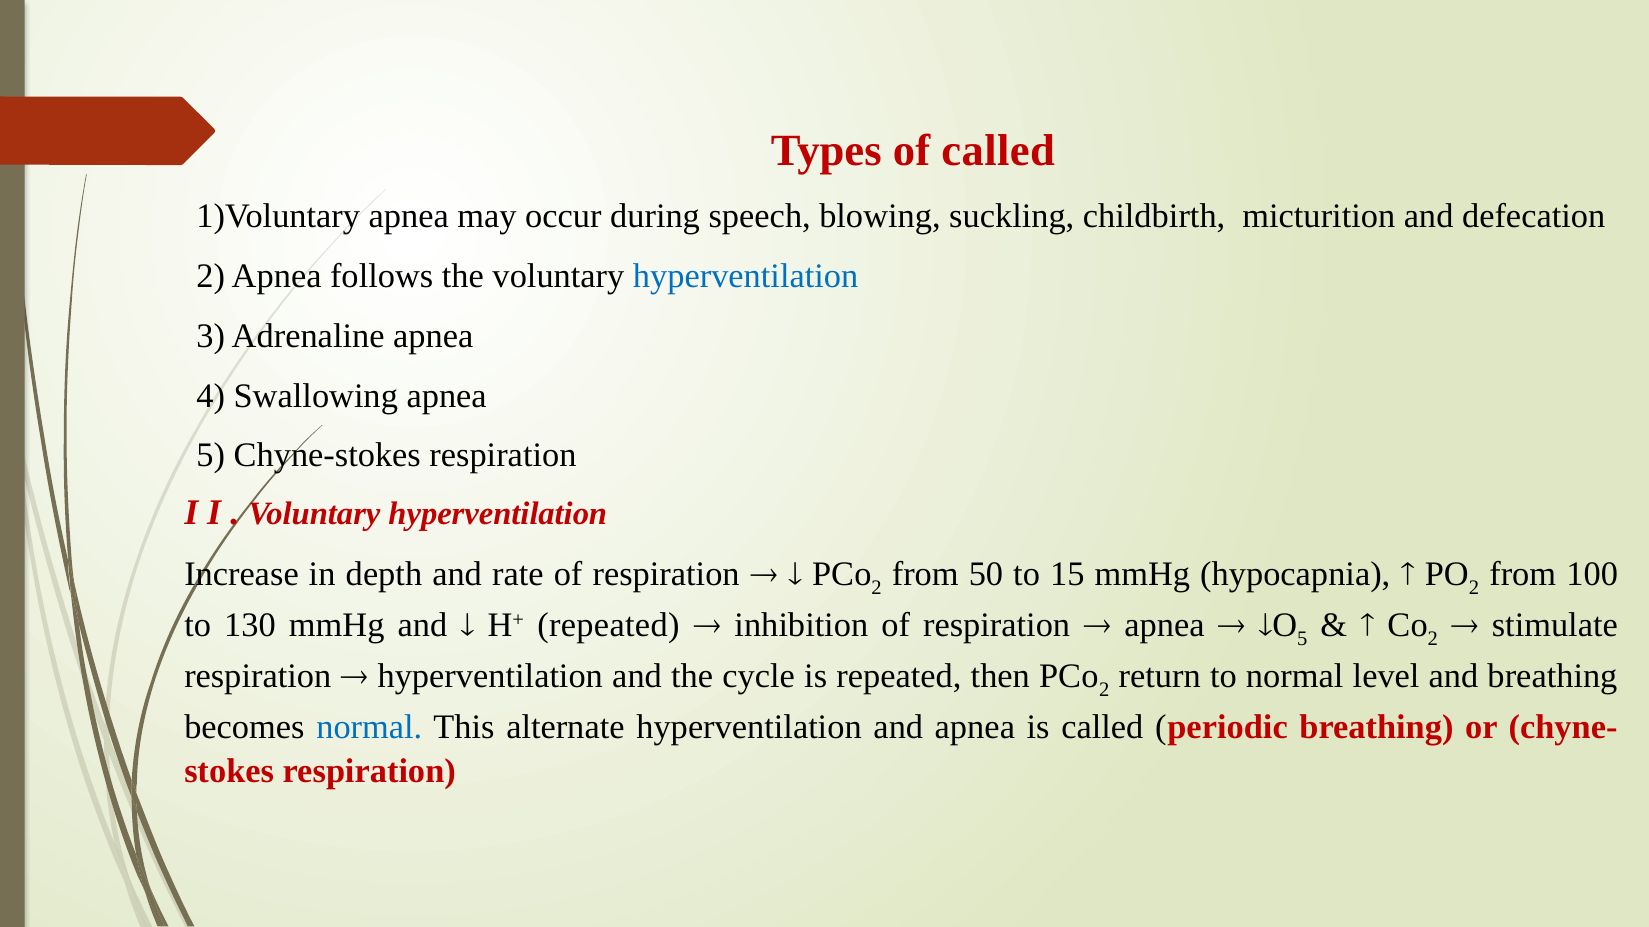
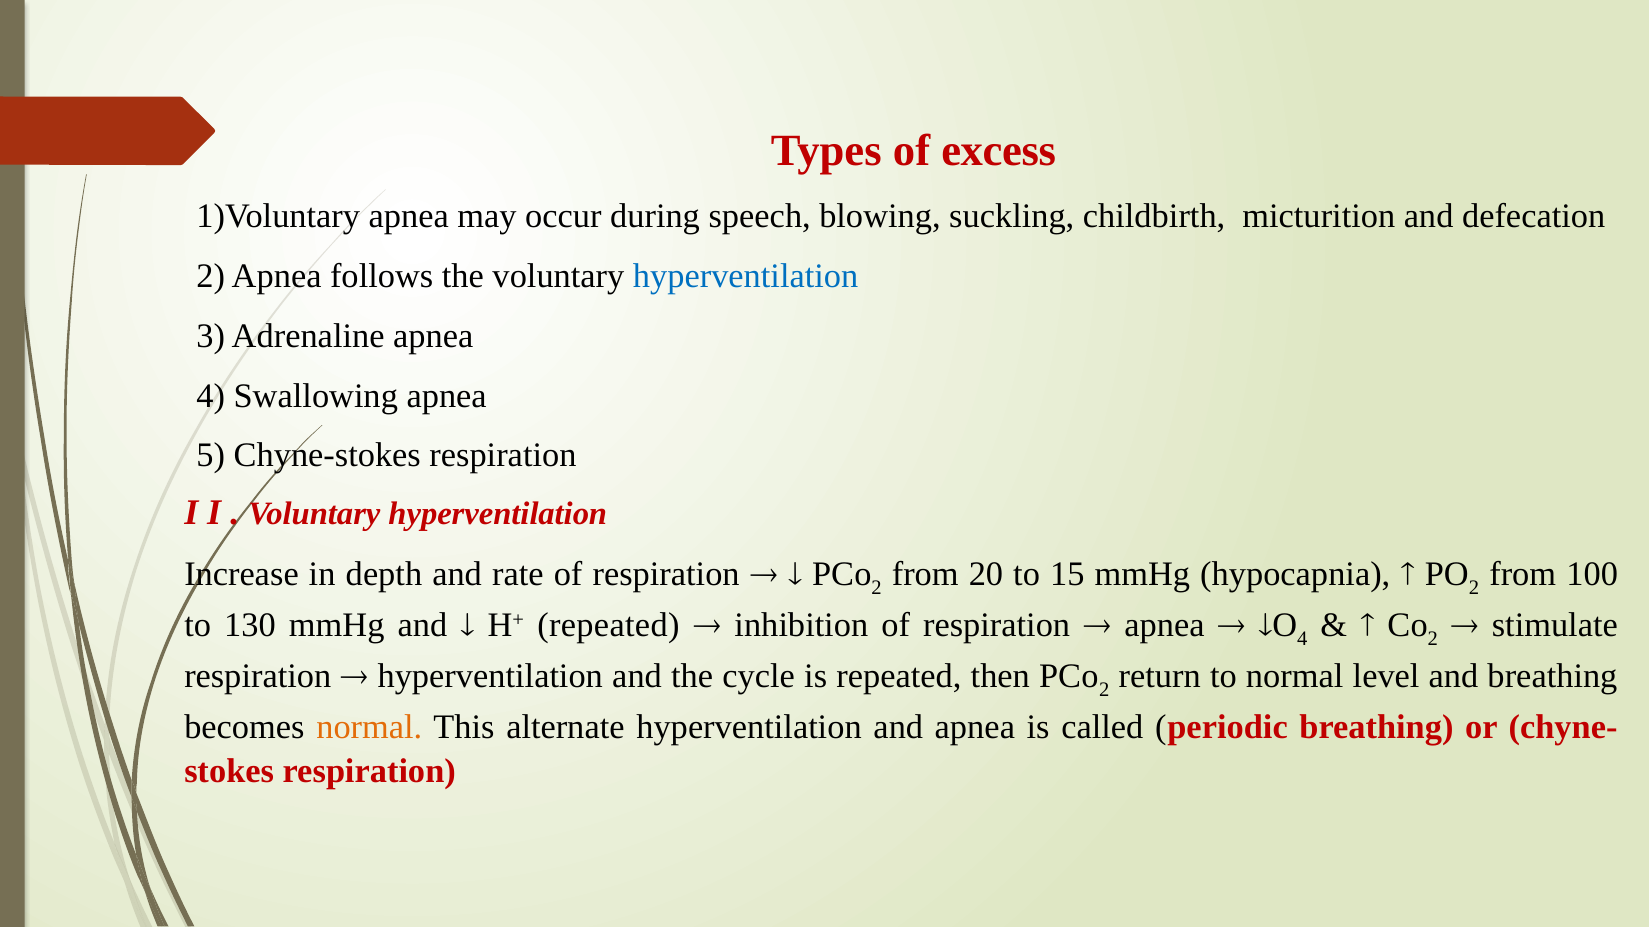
of called: called -> excess
50: 50 -> 20
5 at (1302, 639): 5 -> 4
normal at (369, 727) colour: blue -> orange
